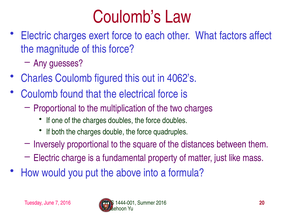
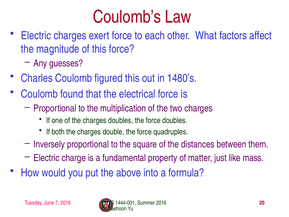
4062’s: 4062’s -> 1480’s
